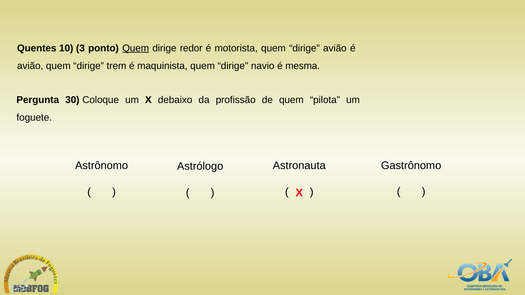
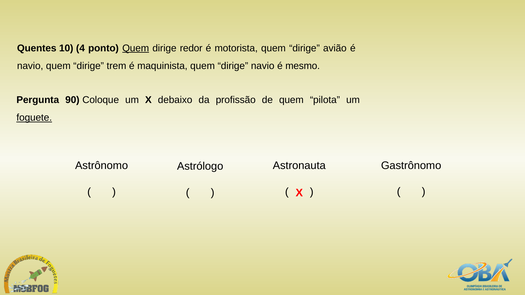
3: 3 -> 4
avião at (30, 66): avião -> navio
mesma: mesma -> mesmo
30: 30 -> 90
foguete underline: none -> present
